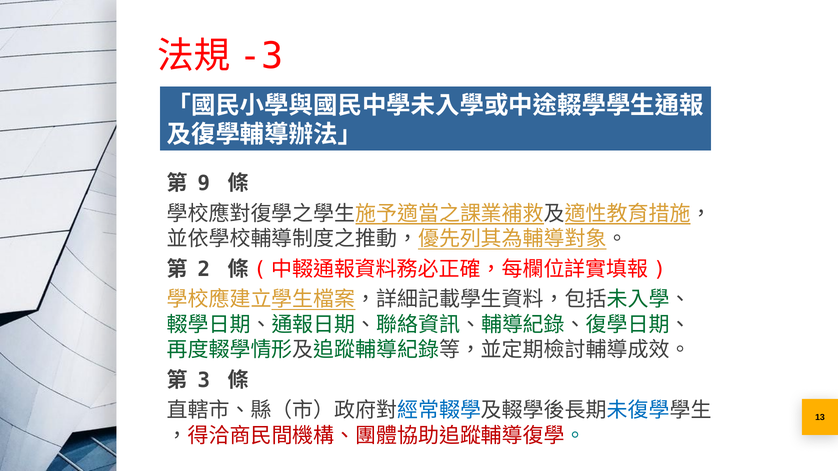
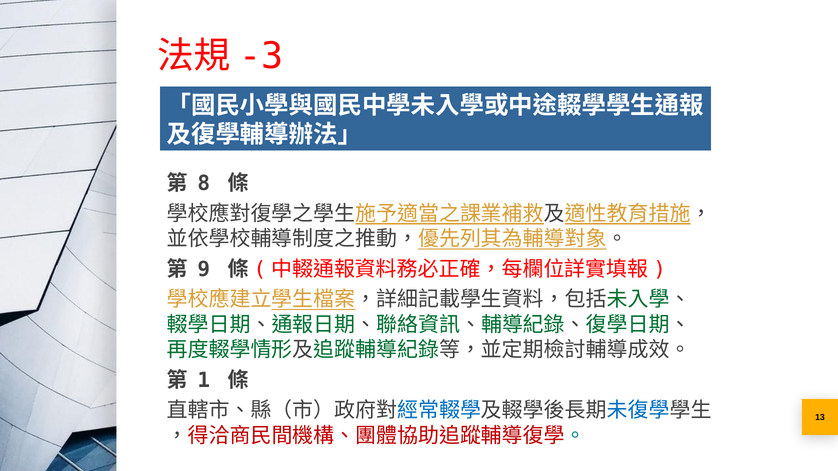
9: 9 -> 8
2: 2 -> 9
3: 3 -> 1
